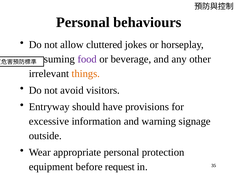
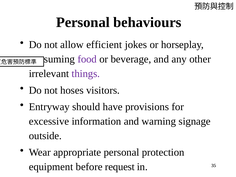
cluttered: cluttered -> efficient
things colour: orange -> purple
avoid: avoid -> hoses
